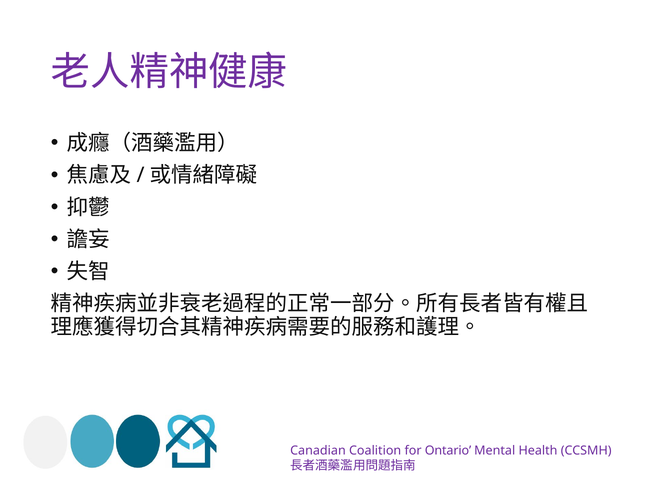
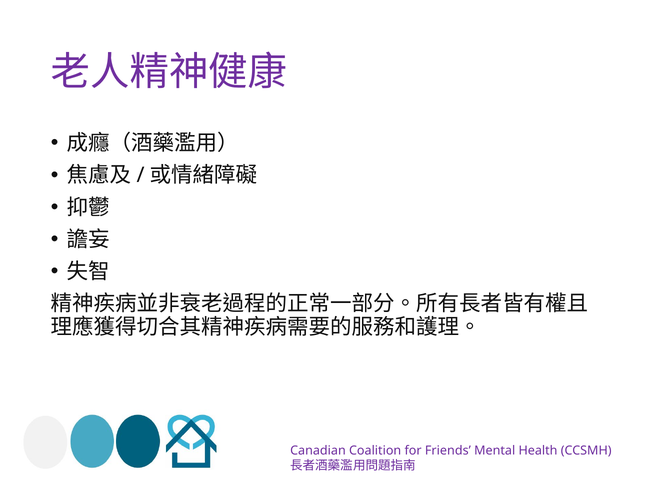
Ontario: Ontario -> Friends
